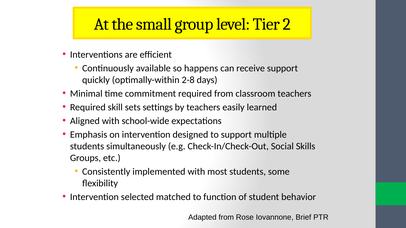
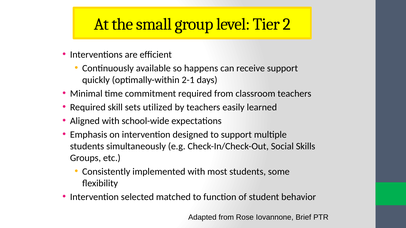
2-8: 2-8 -> 2-1
settings: settings -> utilized
